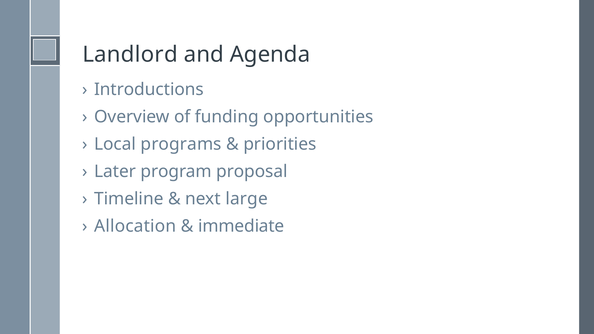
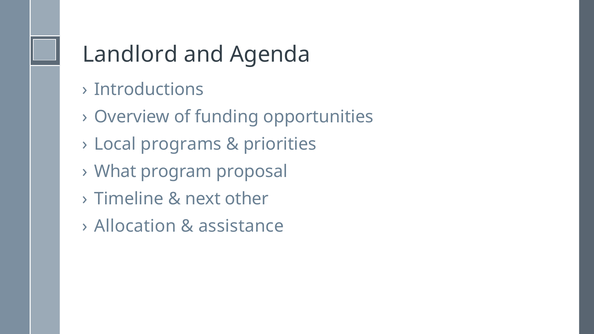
Later: Later -> What
large: large -> other
immediate: immediate -> assistance
